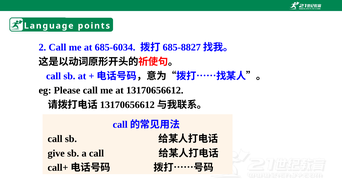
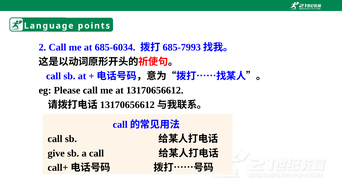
685-8827: 685-8827 -> 685-7993
